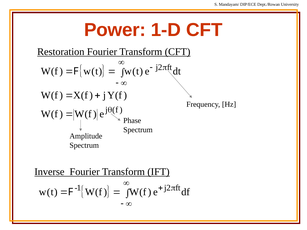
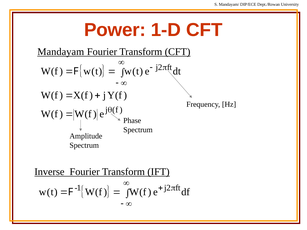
Restoration: Restoration -> Mandayam
